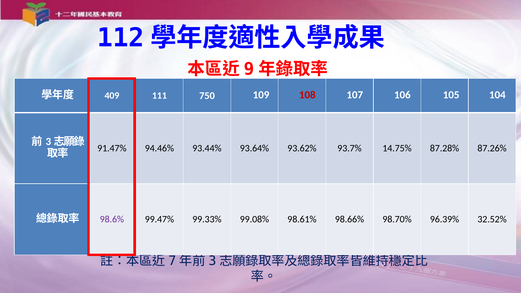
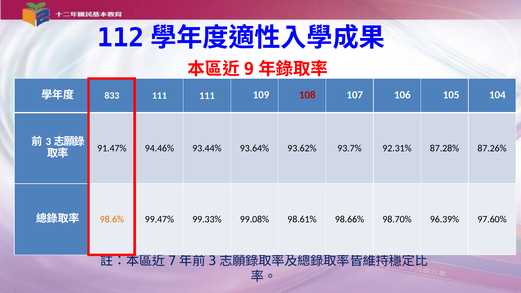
409: 409 -> 833
111 750: 750 -> 111
14.75%: 14.75% -> 92.31%
98.6% colour: purple -> orange
32.52%: 32.52% -> 97.60%
